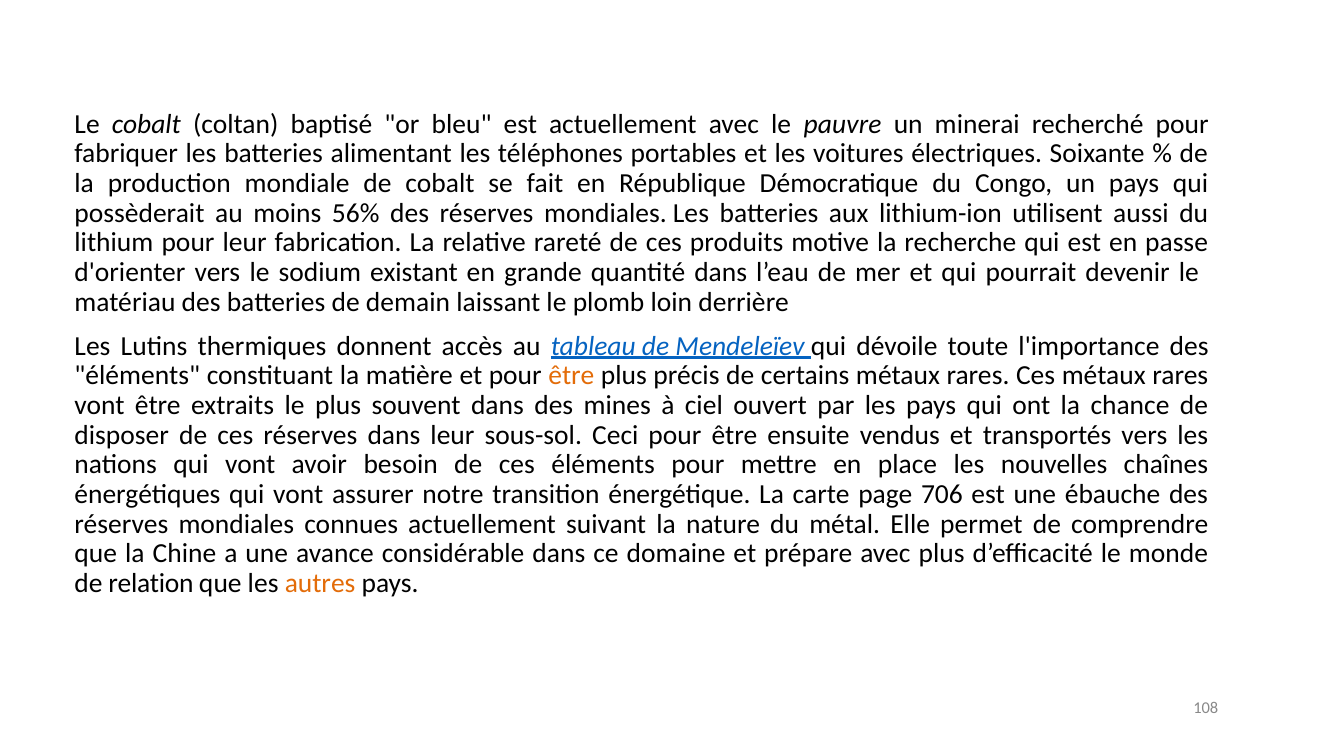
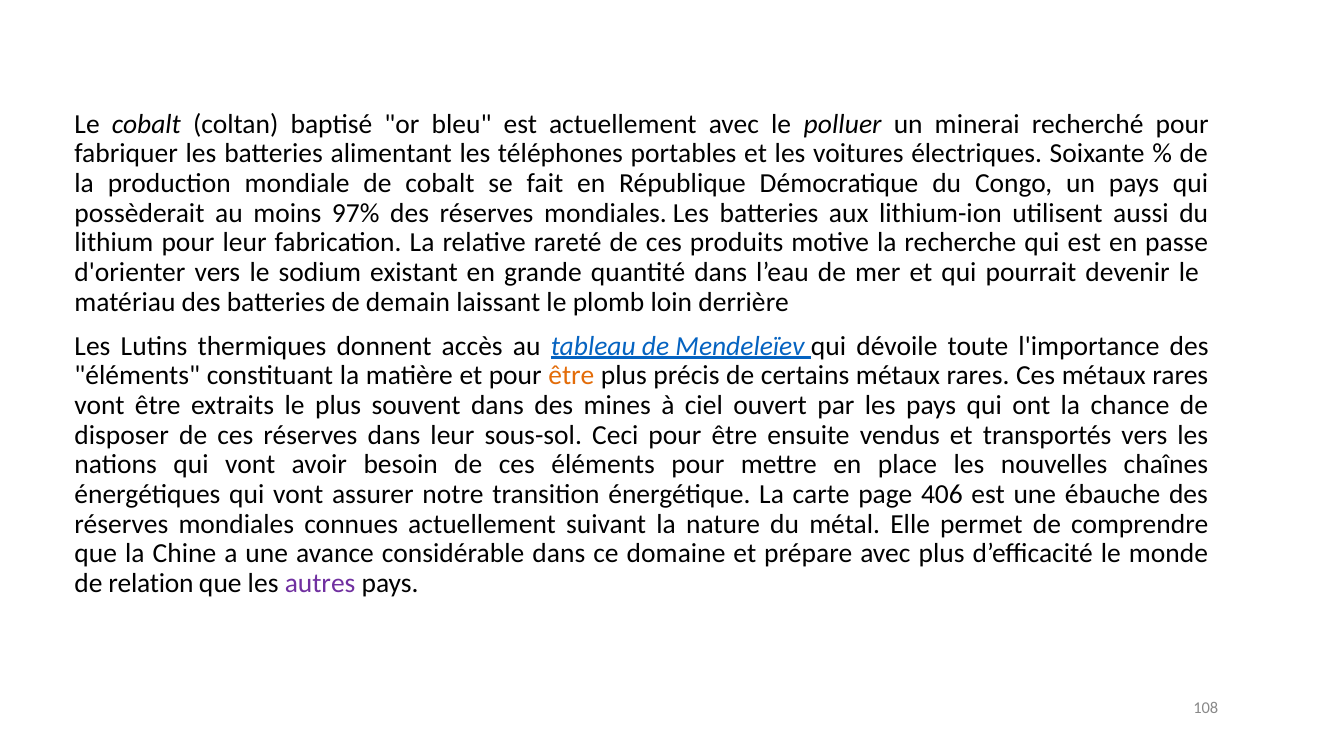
pauvre: pauvre -> polluer
56%: 56% -> 97%
706: 706 -> 406
autres colour: orange -> purple
